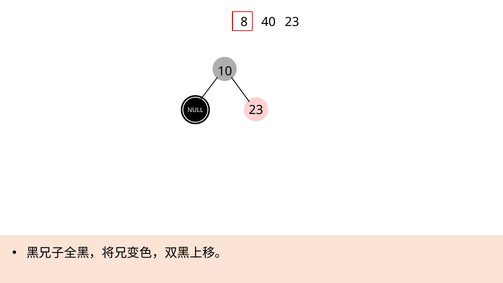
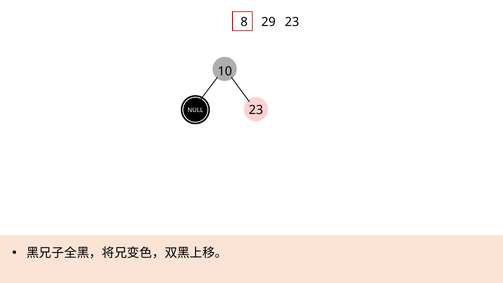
40: 40 -> 29
